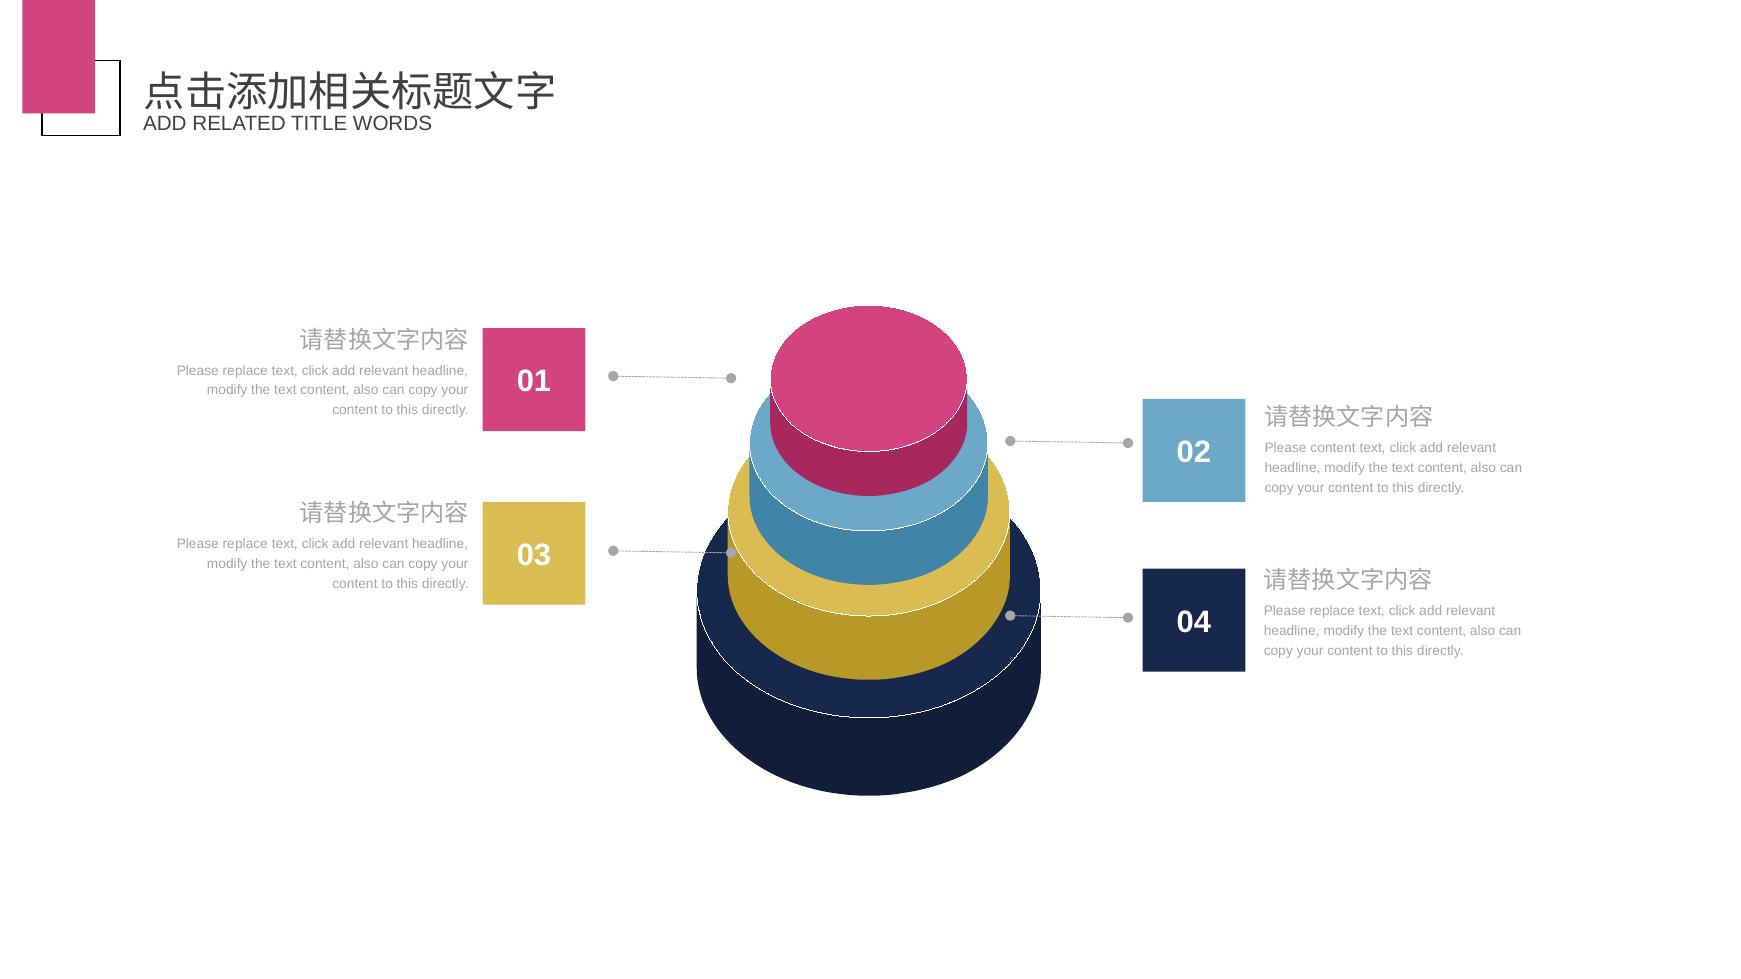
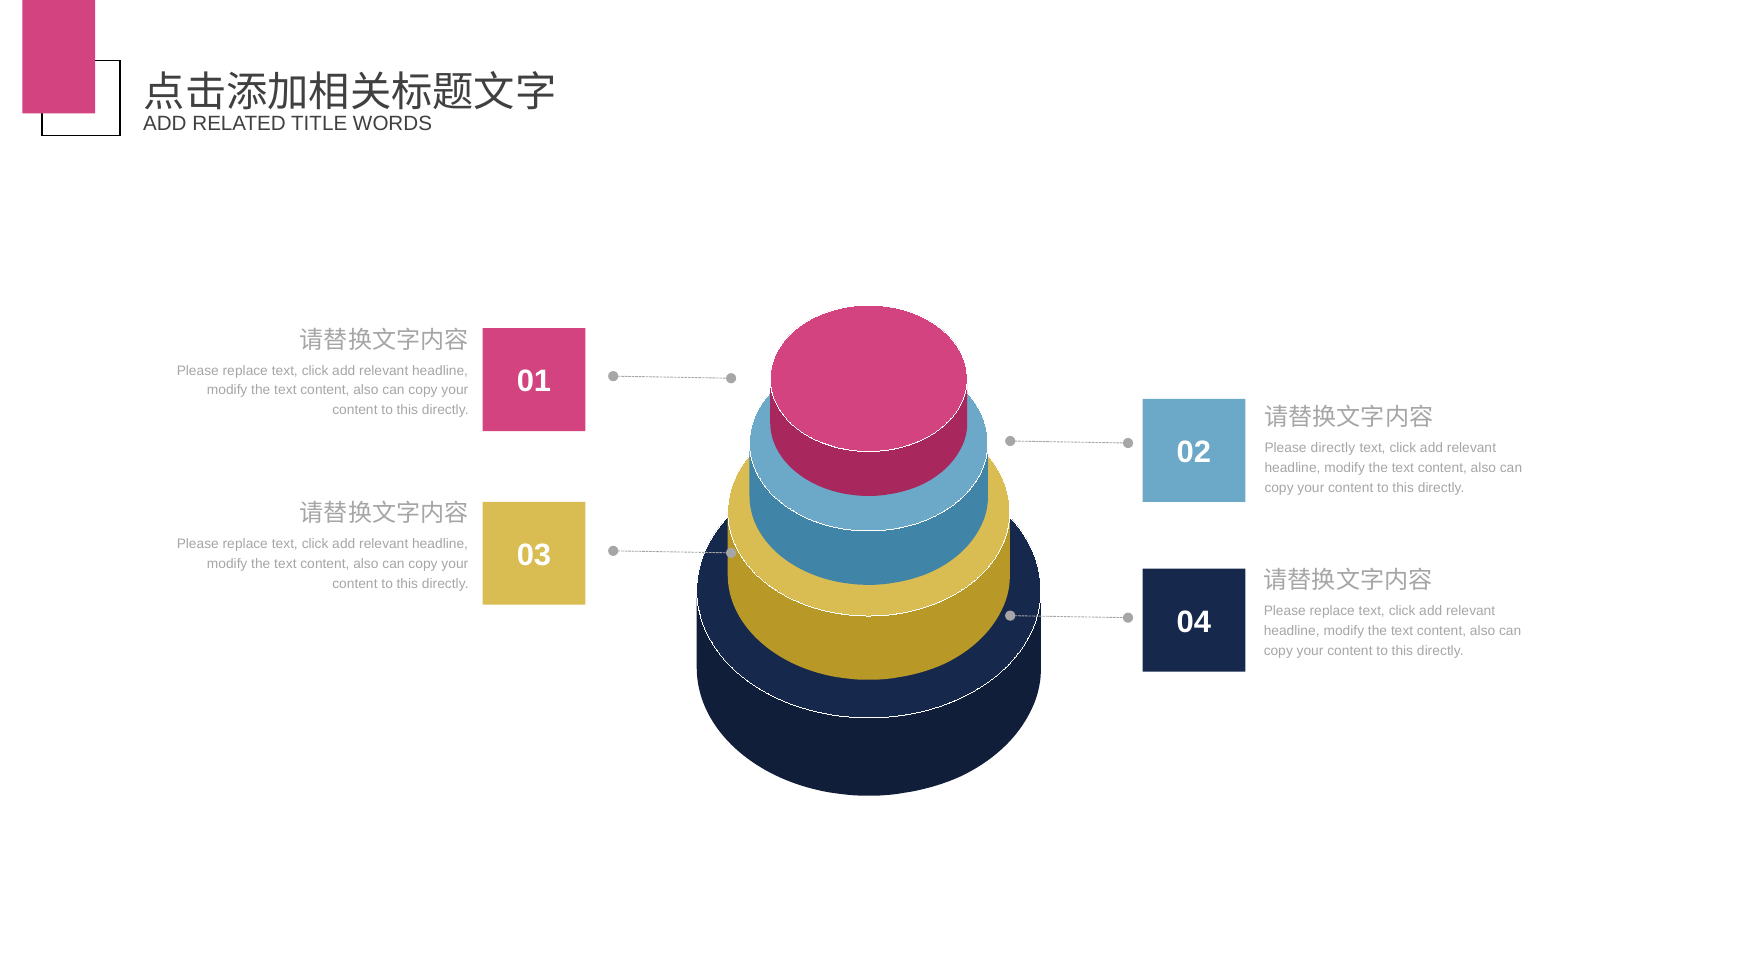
Please content: content -> directly
